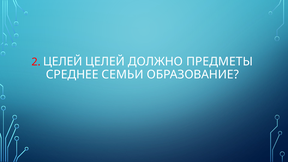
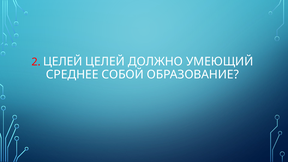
ПРЕДМЕТЫ: ПРЕДМЕТЫ -> УМЕЮЩИЙ
СЕМЬИ: СЕМЬИ -> СОБОЙ
